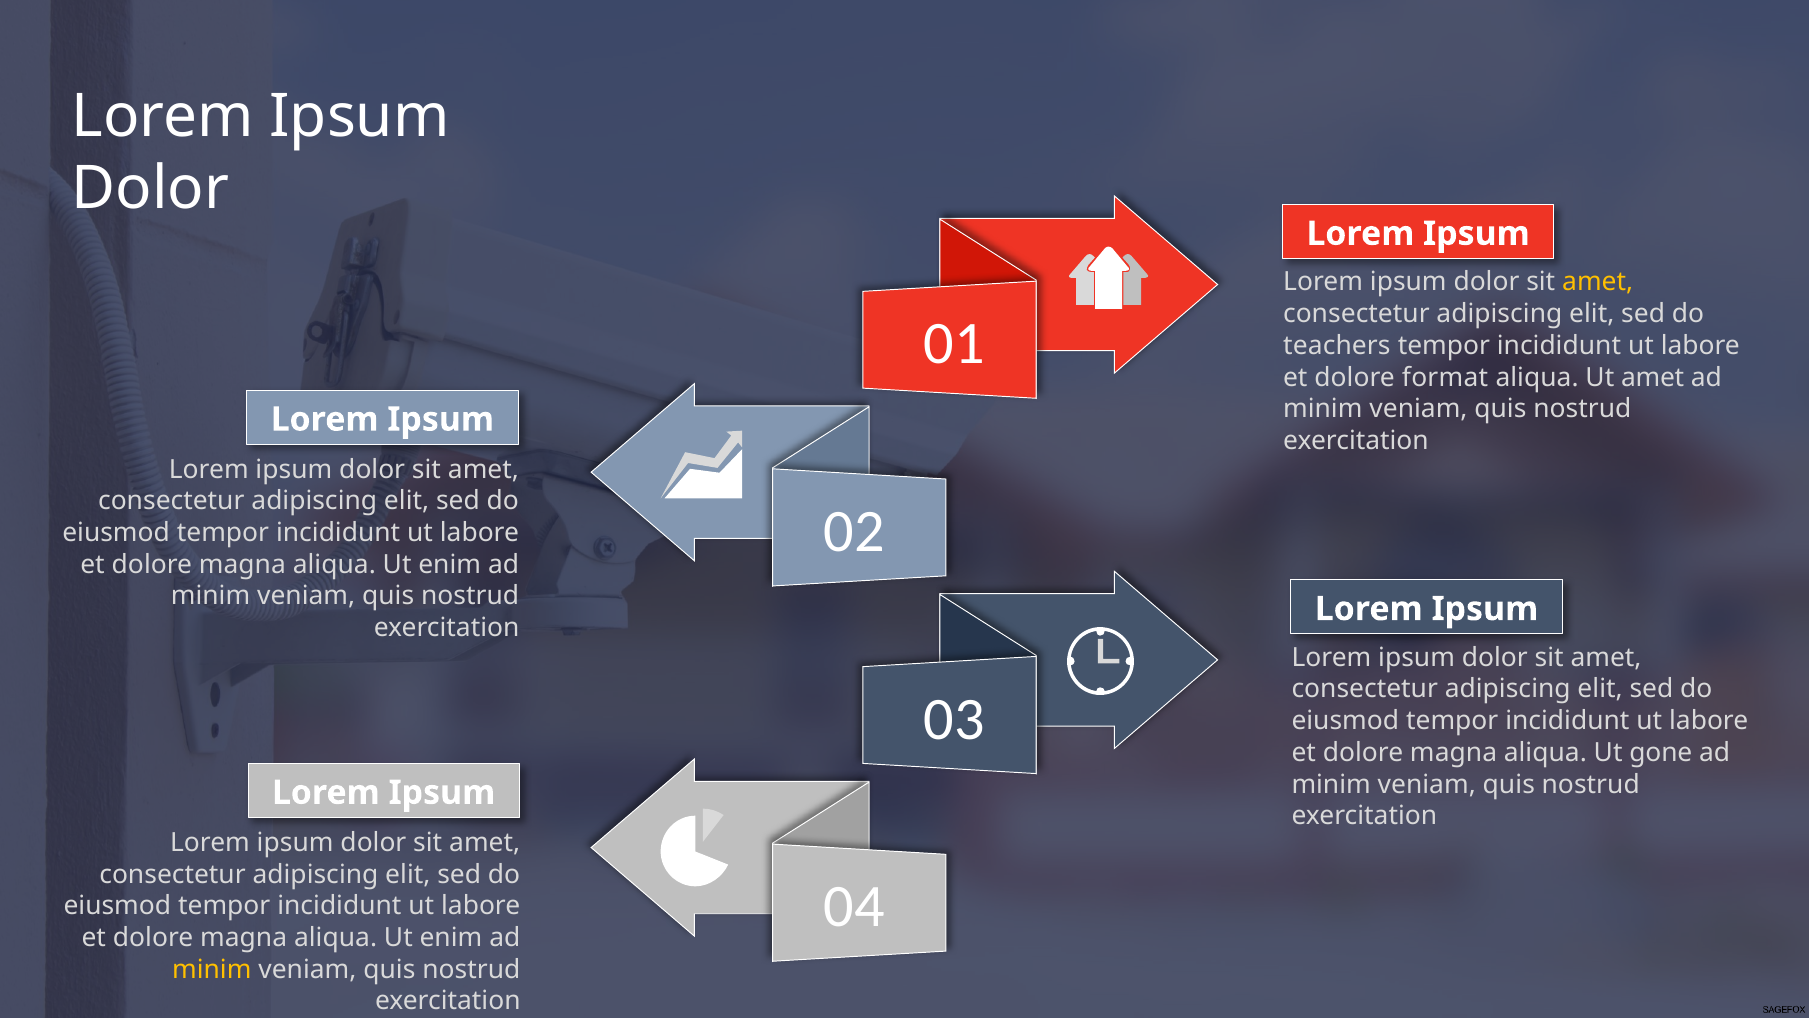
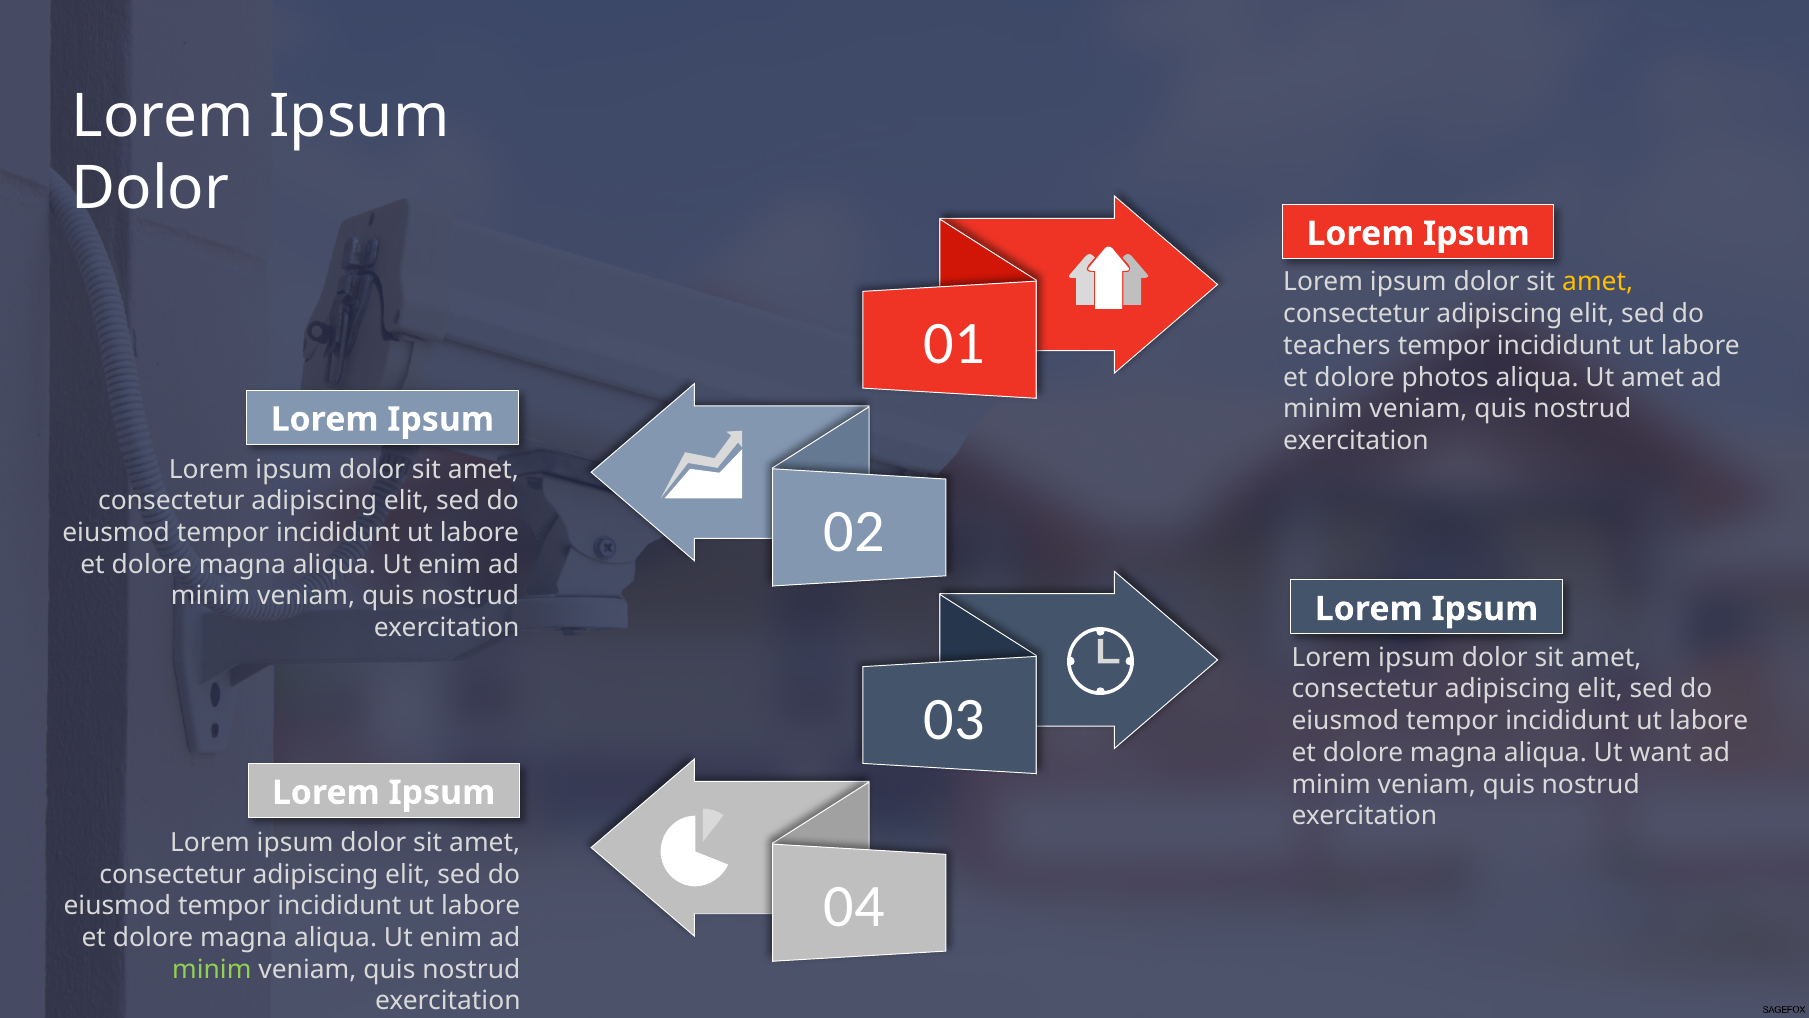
format: format -> photos
gone: gone -> want
minim at (212, 969) colour: yellow -> light green
